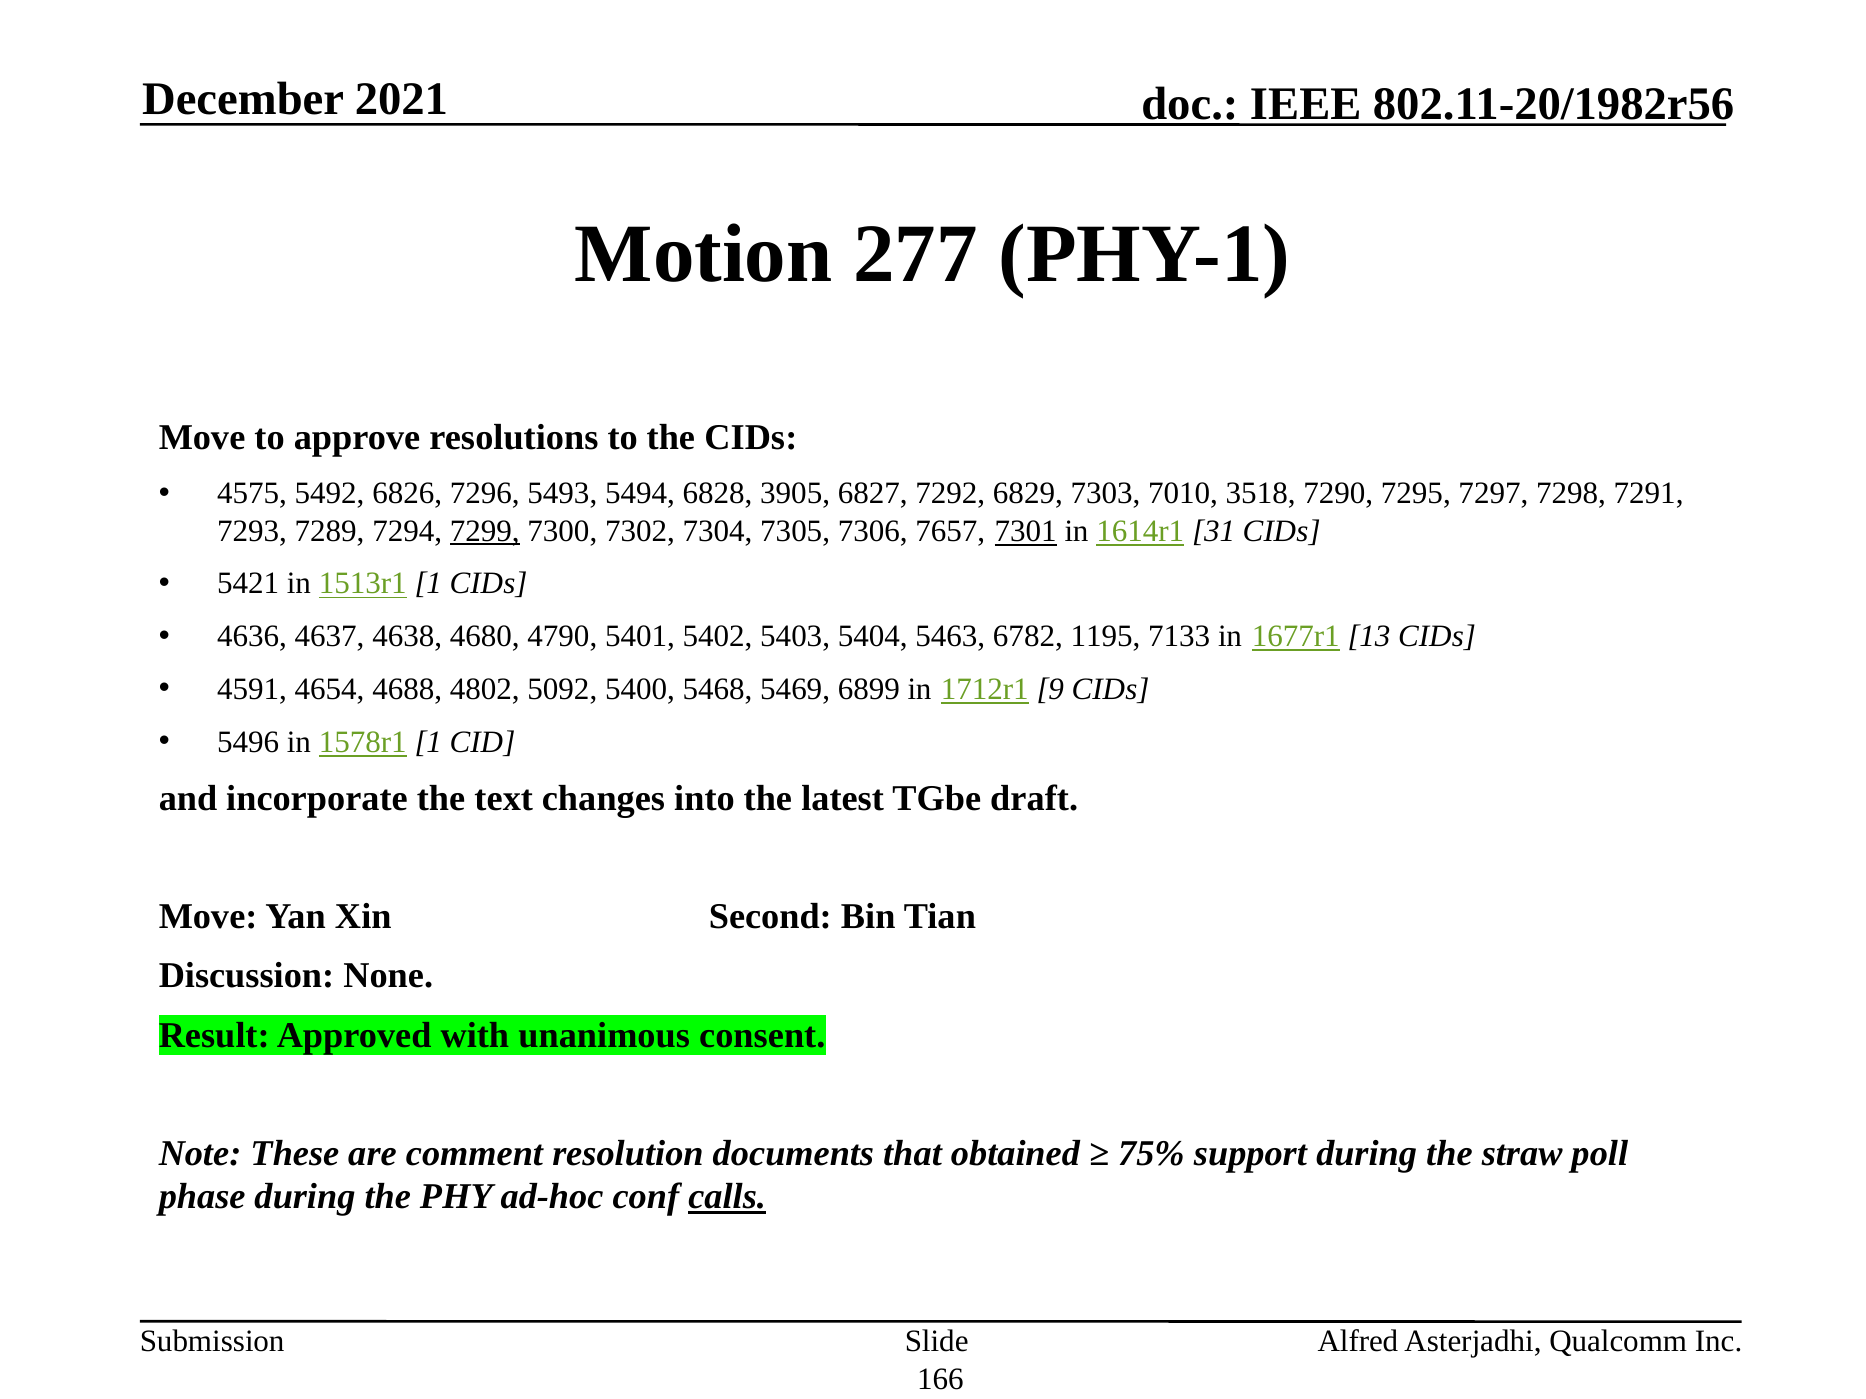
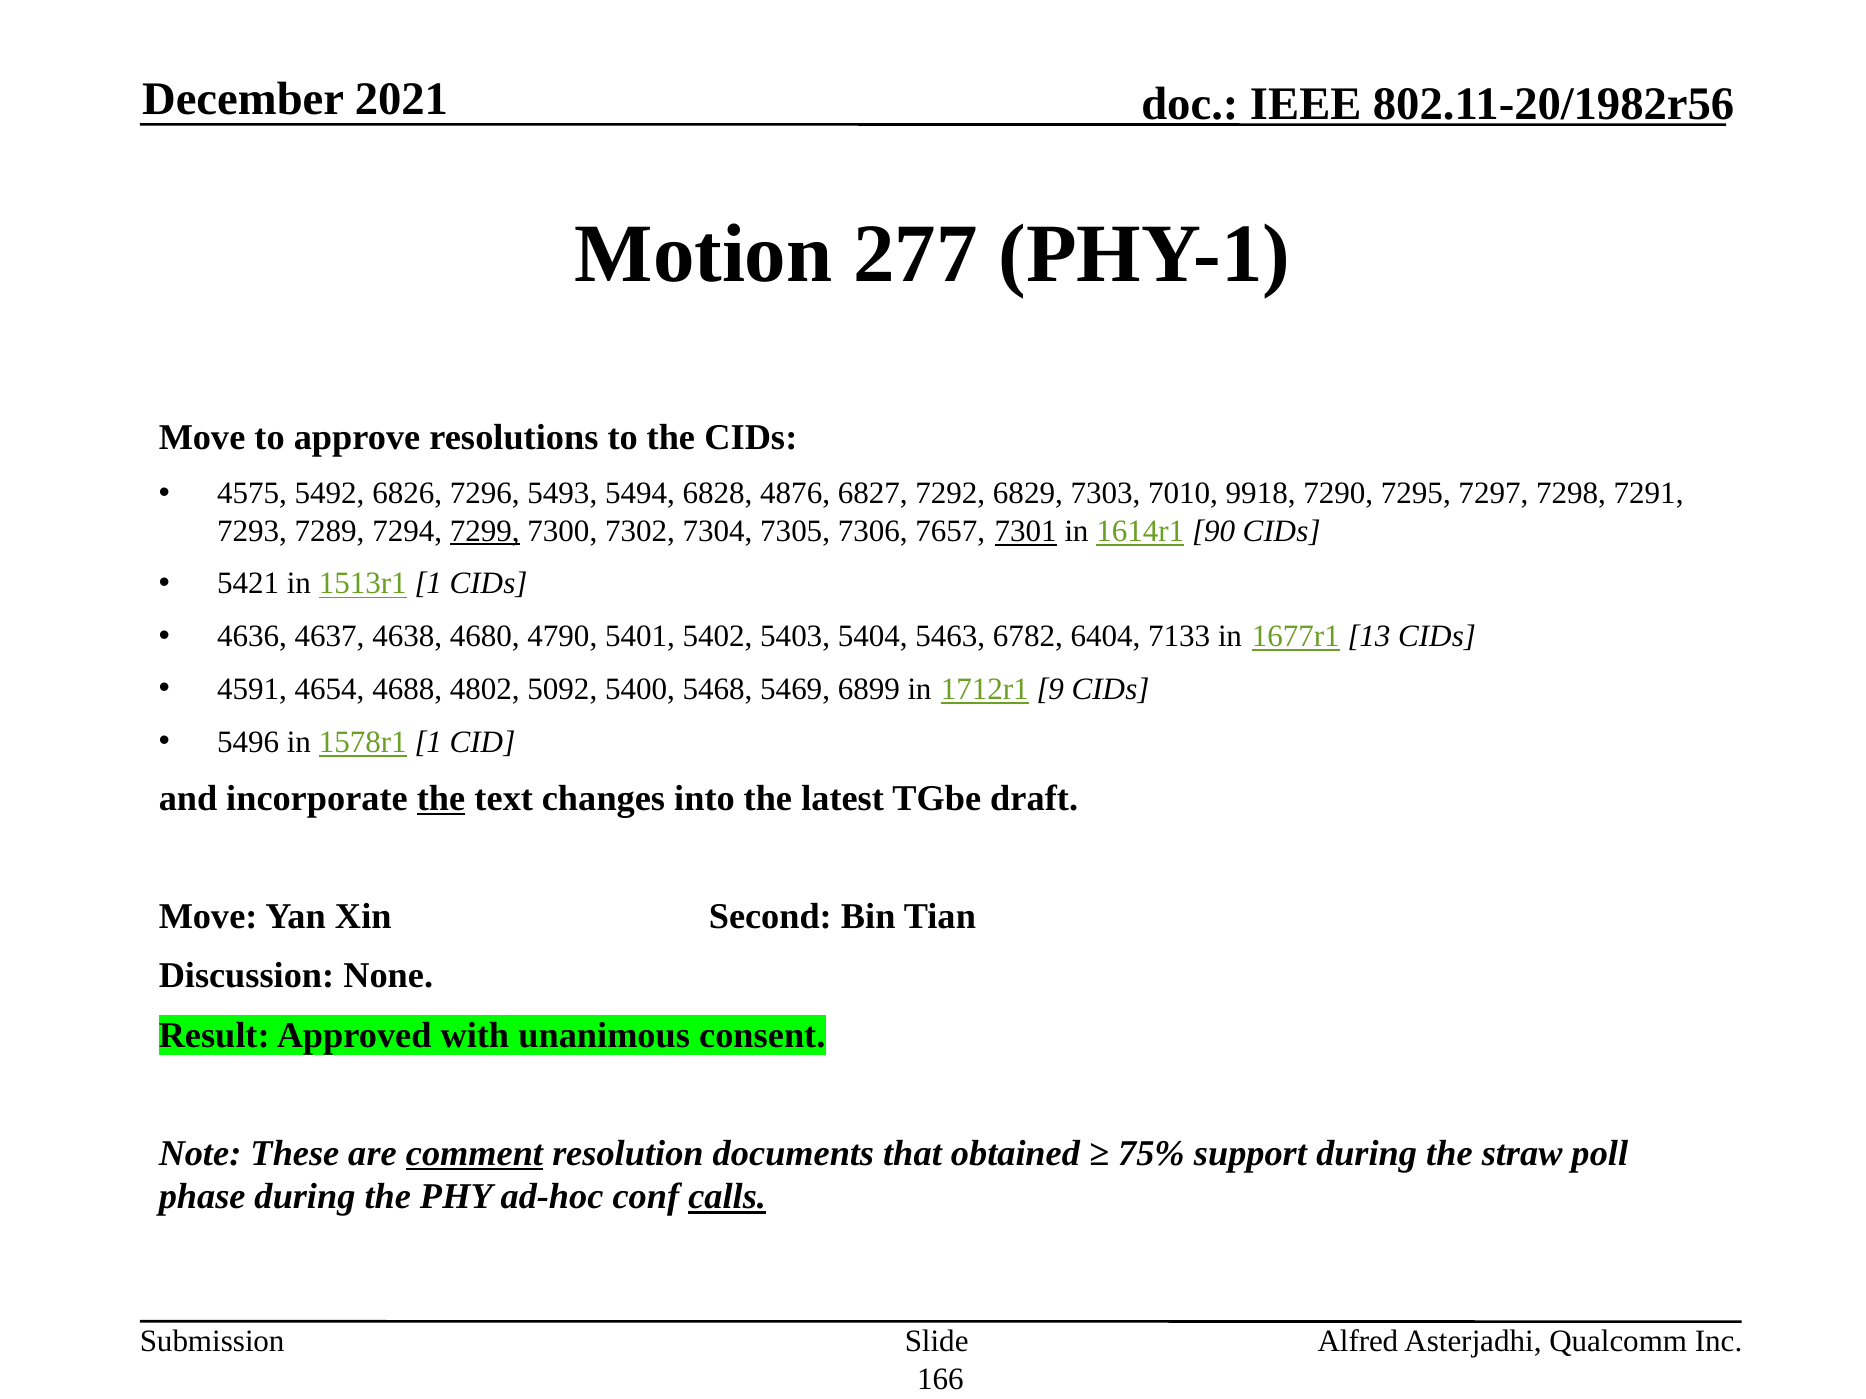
3905: 3905 -> 4876
3518: 3518 -> 9918
31: 31 -> 90
1195: 1195 -> 6404
the at (441, 799) underline: none -> present
comment underline: none -> present
